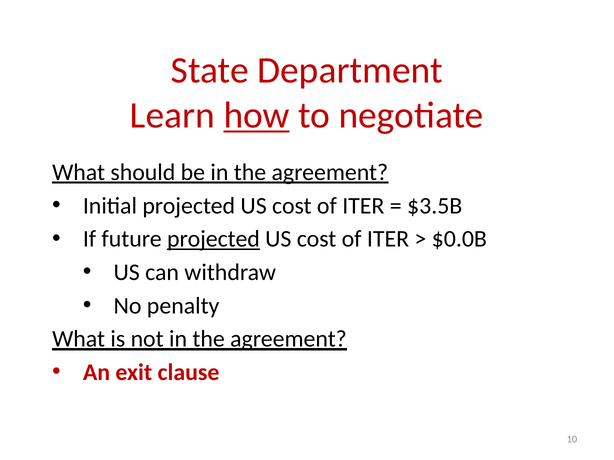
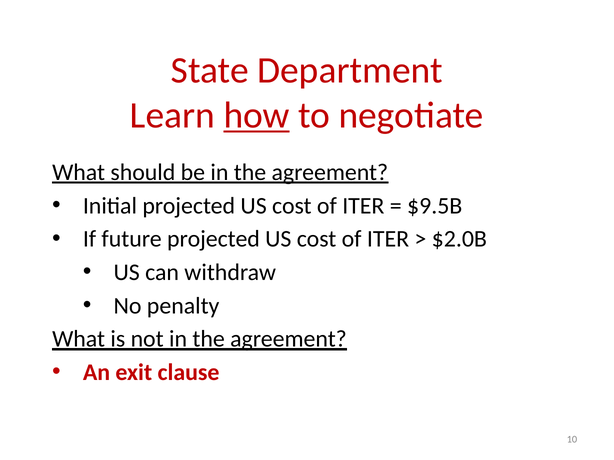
$3.5B: $3.5B -> $9.5B
projected at (213, 239) underline: present -> none
$0.0B: $0.0B -> $2.0B
